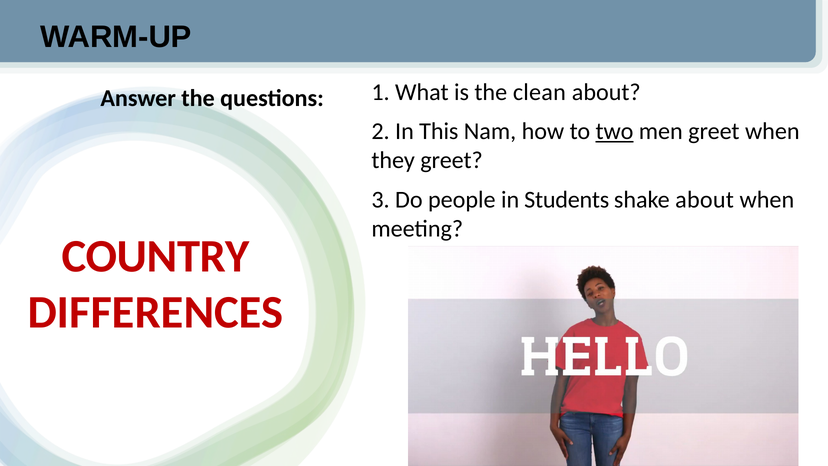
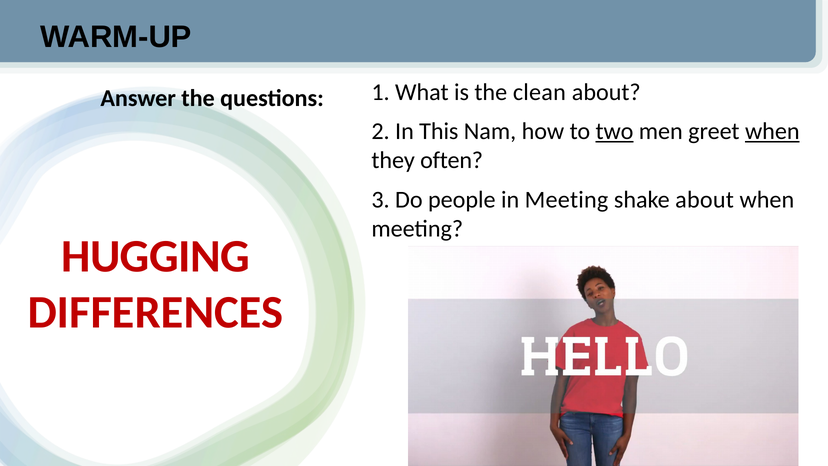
when at (772, 131) underline: none -> present
they greet: greet -> often
in Students: Students -> Meeting
COUNTRY: COUNTRY -> HUGGING
